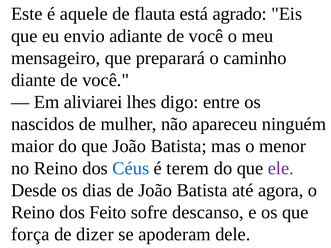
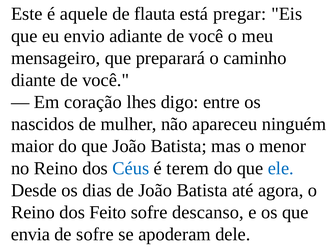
agrado: agrado -> pregar
aliviarei: aliviarei -> coração
ele colour: purple -> blue
força: força -> envia
de dizer: dizer -> sofre
